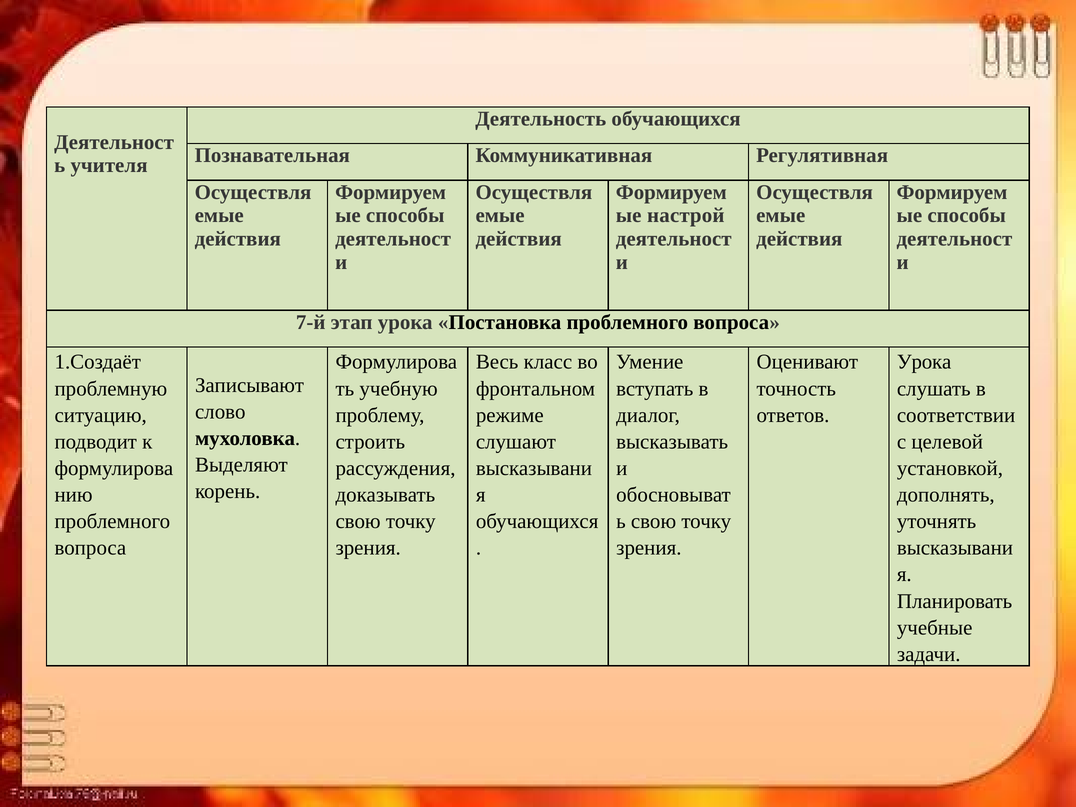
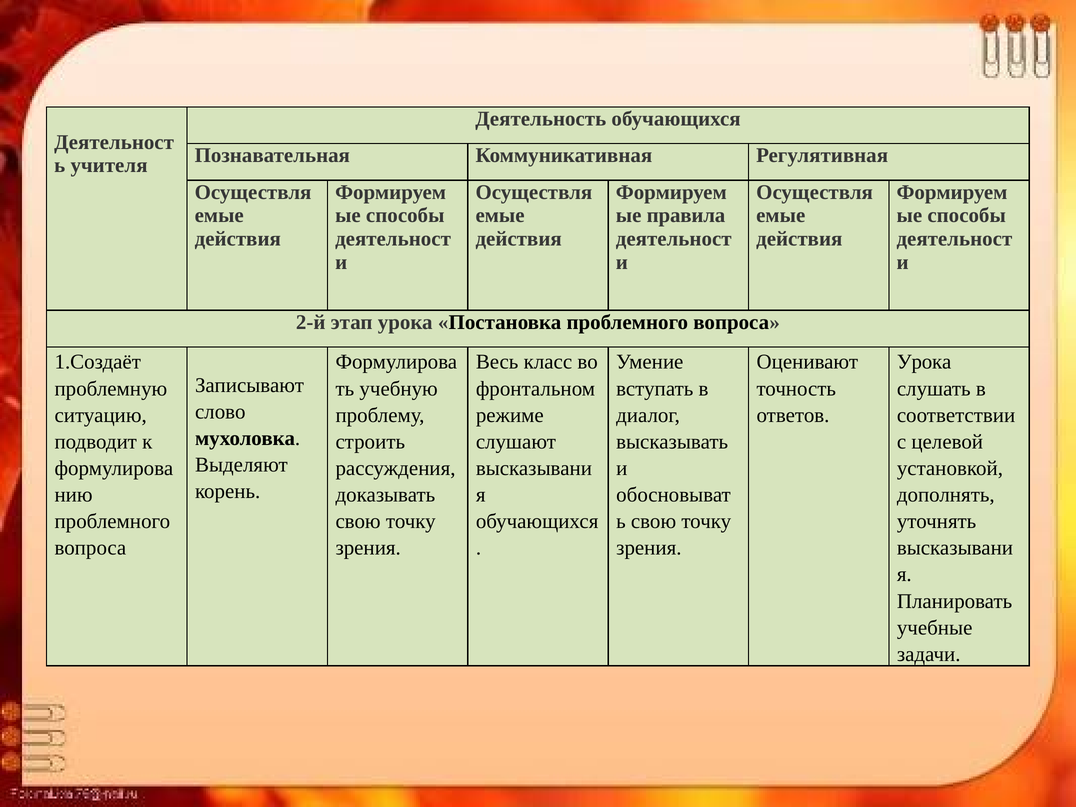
настрой: настрой -> правила
7-й: 7-й -> 2-й
